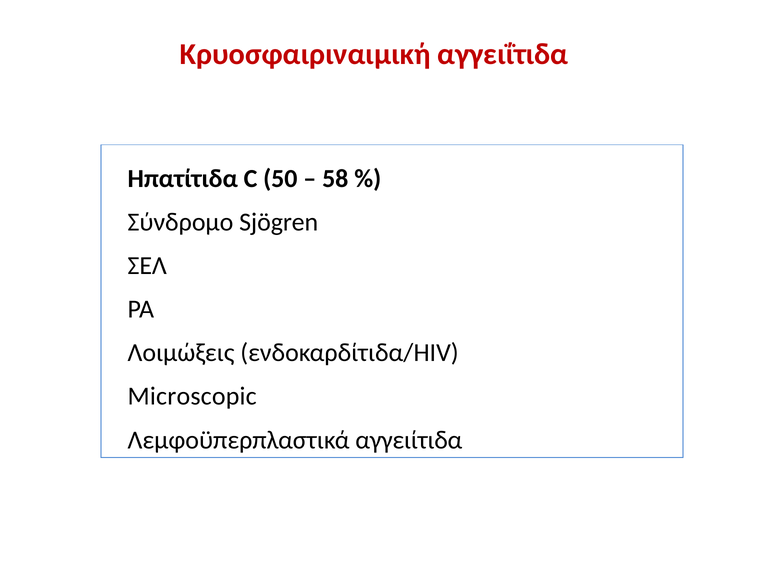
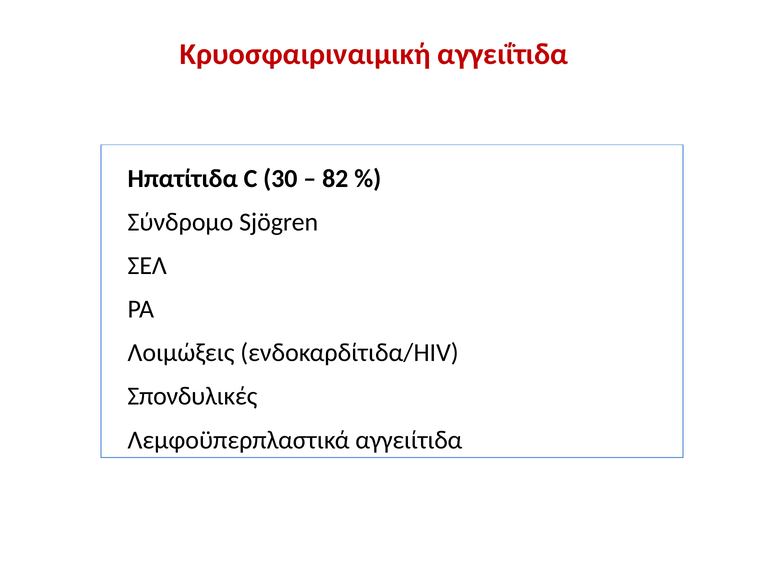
50: 50 -> 30
58: 58 -> 82
Microscopic: Microscopic -> Σπονδυλικές
